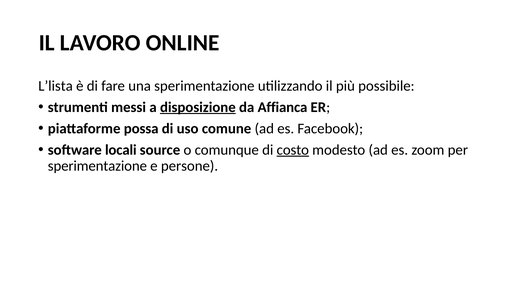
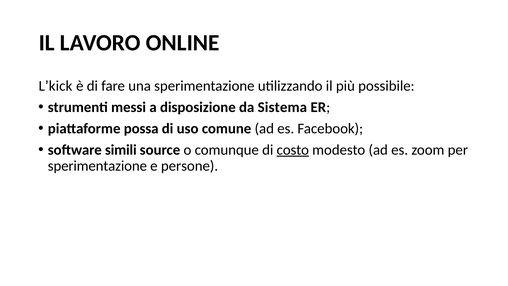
L’lista: L’lista -> L’kick
disposizione underline: present -> none
Affianca: Affianca -> Sistema
locali: locali -> simili
